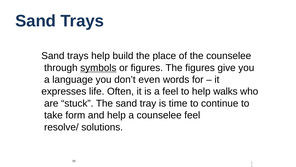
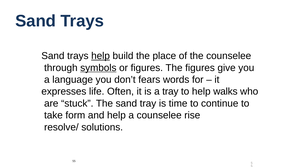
help at (101, 56) underline: none -> present
even: even -> fears
a feel: feel -> tray
counselee feel: feel -> rise
